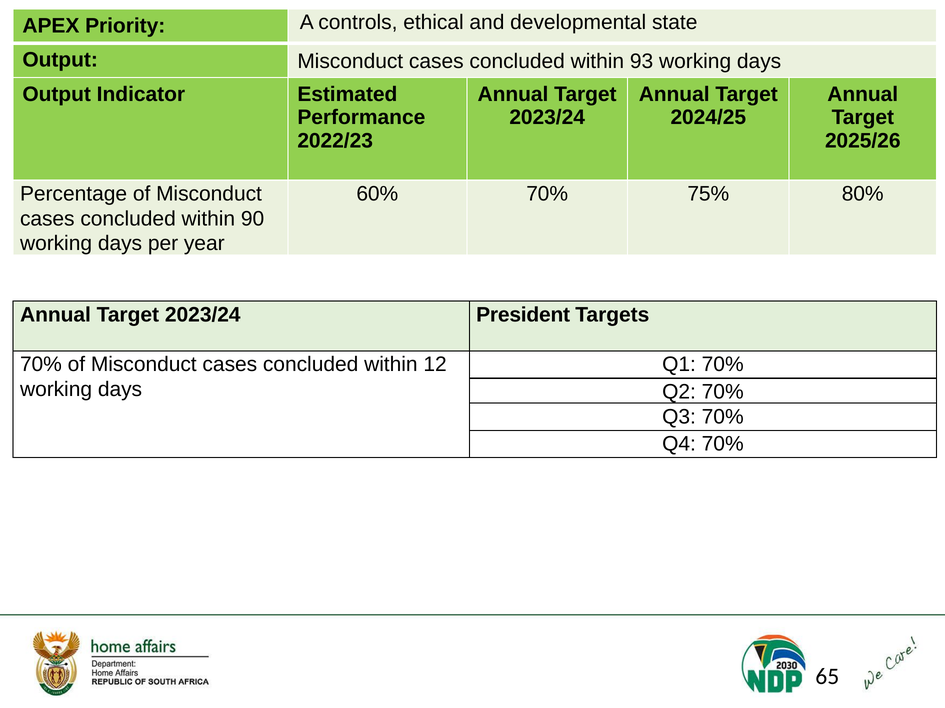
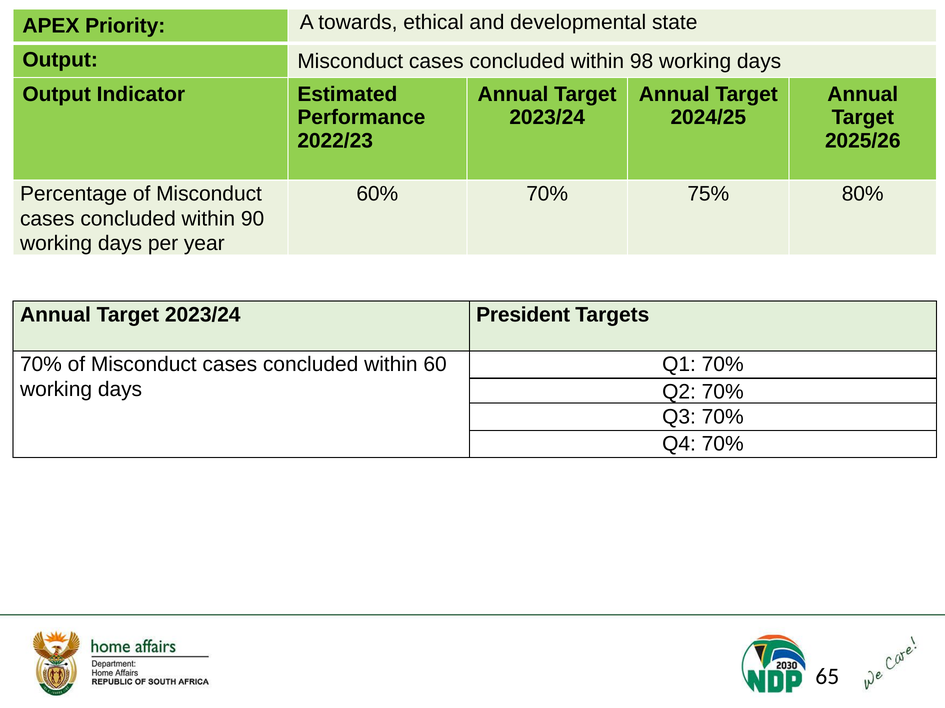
controls: controls -> towards
93: 93 -> 98
12: 12 -> 60
